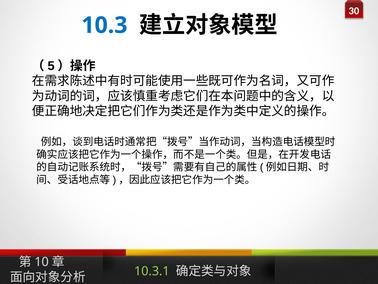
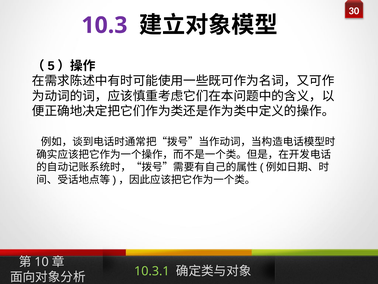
10.3 colour: blue -> purple
